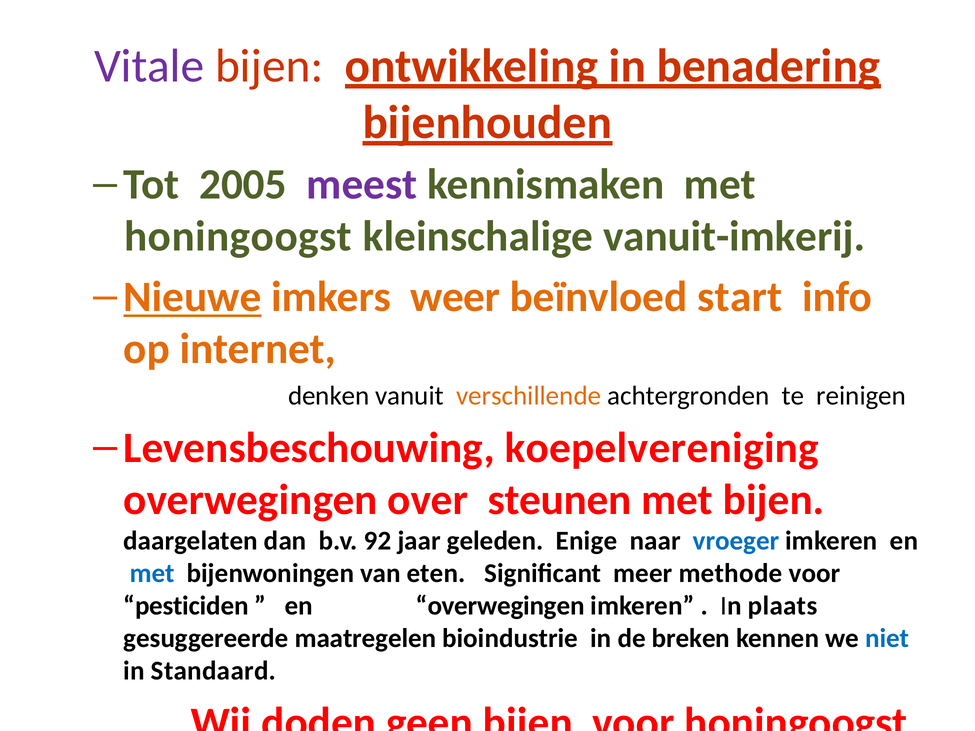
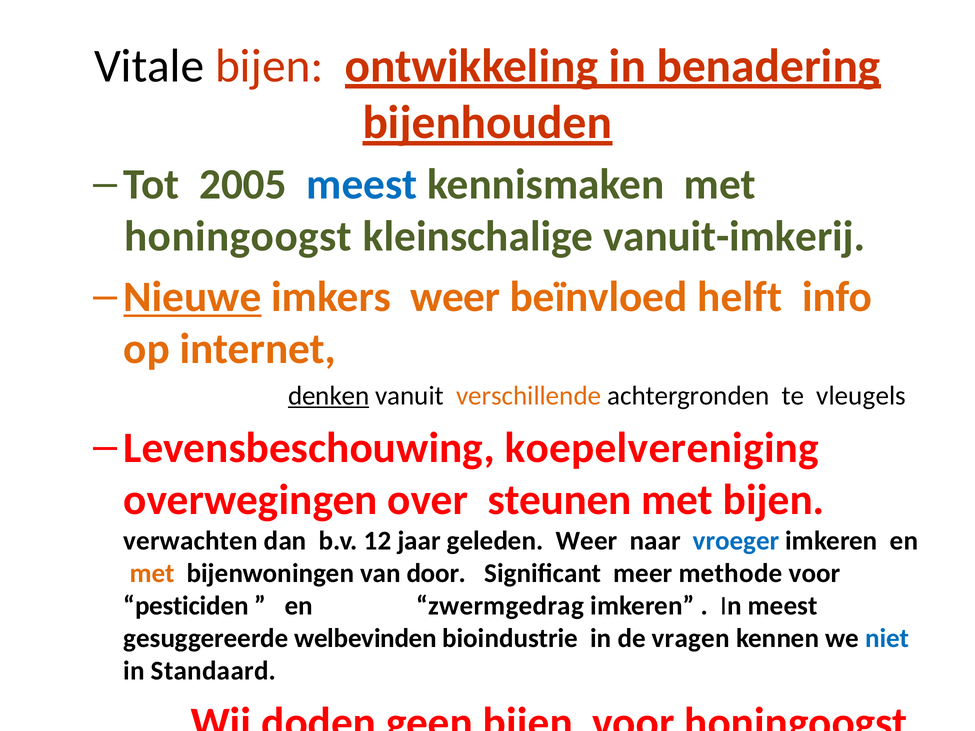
Vitale colour: purple -> black
meest at (362, 185) colour: purple -> blue
start: start -> helft
denken underline: none -> present
reinigen: reinigen -> vleugels
daargelaten: daargelaten -> verwachten
92: 92 -> 12
geleden Enige: Enige -> Weer
met at (152, 574) colour: blue -> orange
eten: eten -> door
en overwegingen: overwegingen -> zwermgedrag
In plaats: plaats -> meest
maatregelen: maatregelen -> welbevinden
breken: breken -> vragen
